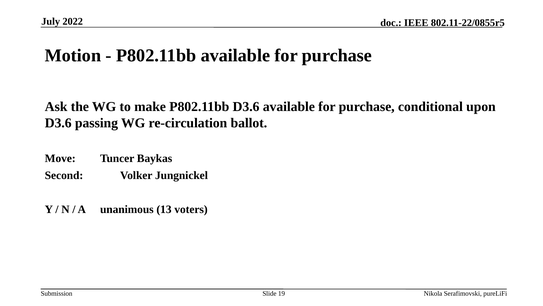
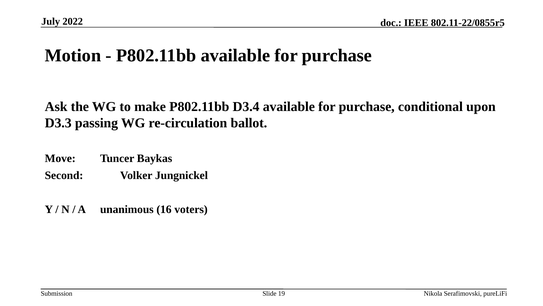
P802.11bb D3.6: D3.6 -> D3.4
D3.6 at (58, 123): D3.6 -> D3.3
13: 13 -> 16
